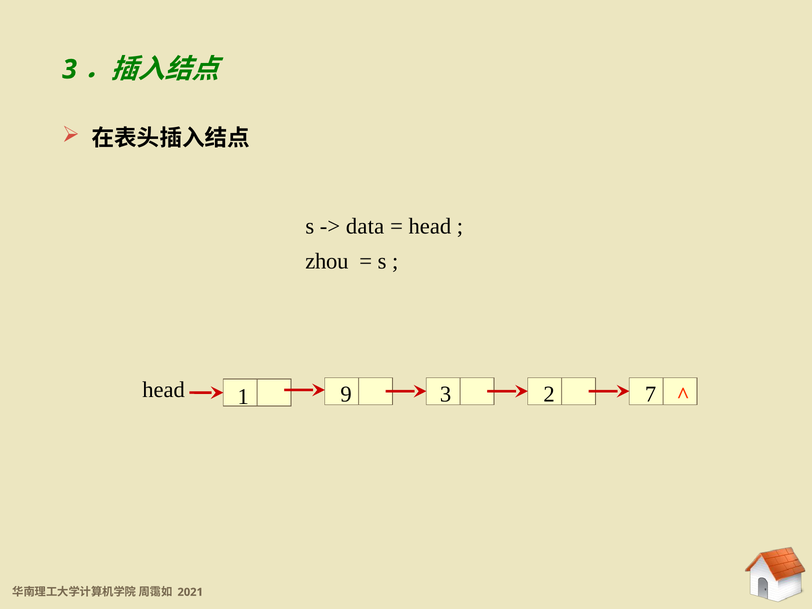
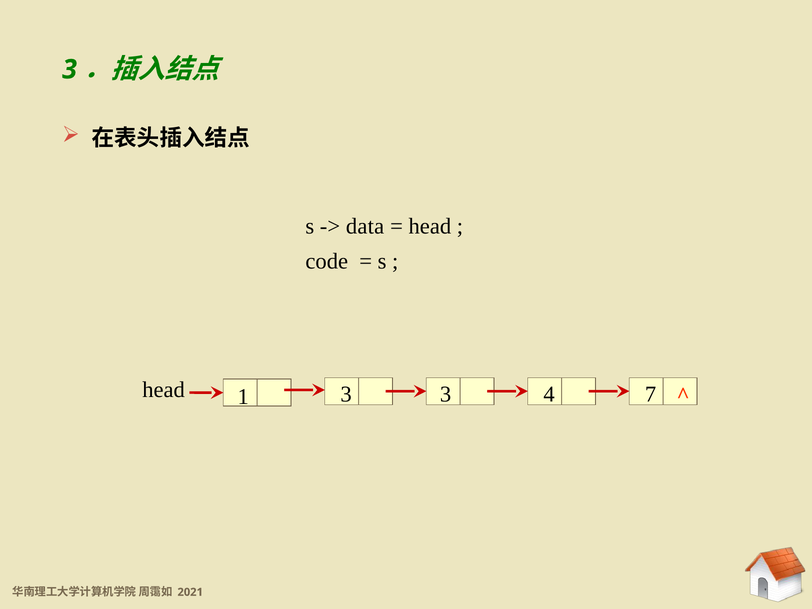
zhou: zhou -> code
2: 2 -> 4
1 9: 9 -> 3
